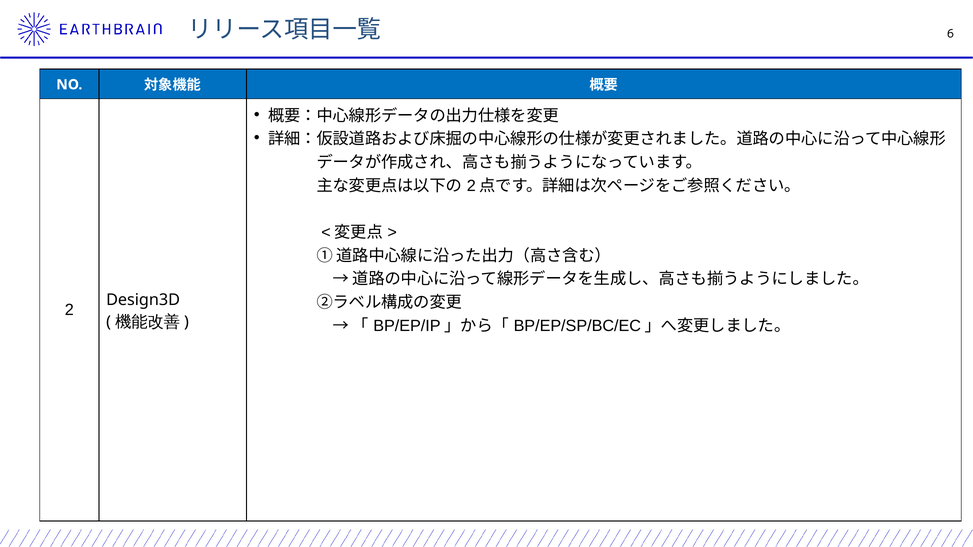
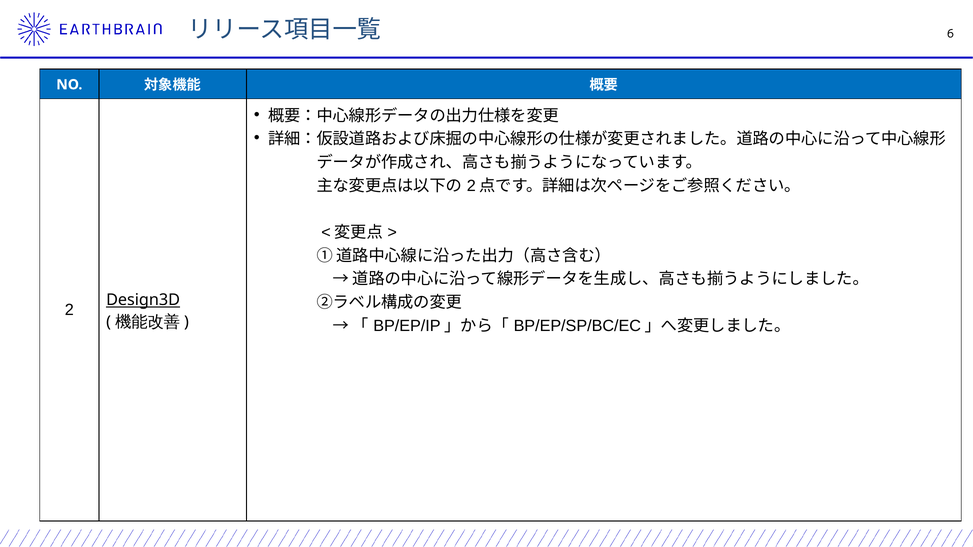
Design3D underline: none -> present
